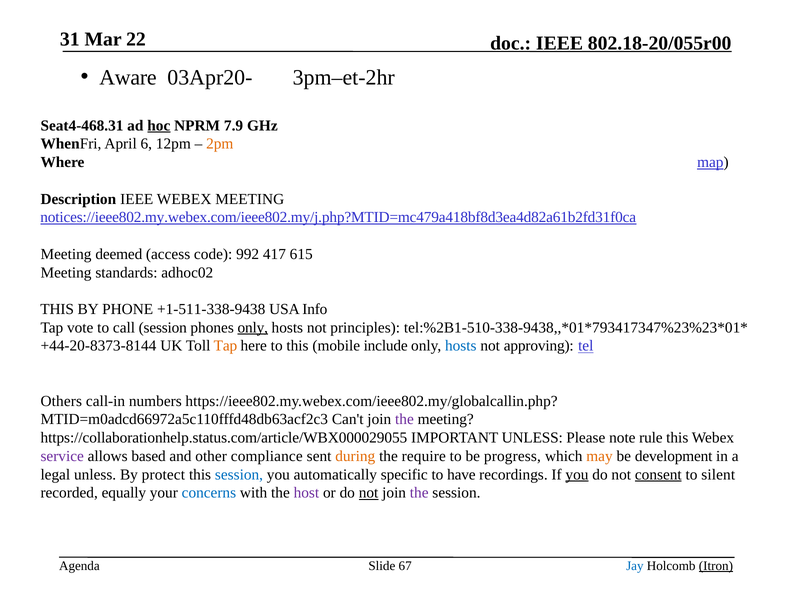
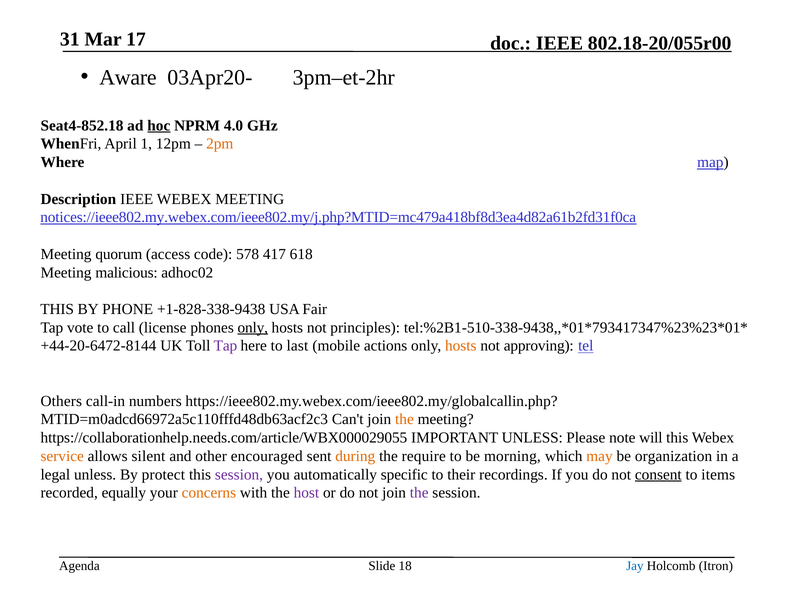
22: 22 -> 17
Seat4-468.31: Seat4-468.31 -> Seat4-852.18
7.9: 7.9 -> 4.0
6: 6 -> 1
deemed: deemed -> quorum
992: 992 -> 578
615: 615 -> 618
standards: standards -> malicious
+1-511-338-9438: +1-511-338-9438 -> +1-828-338-9438
Info: Info -> Fair
call session: session -> license
+44-20-8373-8144: +44-20-8373-8144 -> +44-20-6472-8144
Tap at (225, 346) colour: orange -> purple
to this: this -> last
include: include -> actions
hosts at (461, 346) colour: blue -> orange
the at (404, 420) colour: purple -> orange
https://collaborationhelp.status.com/article/WBX000029055: https://collaborationhelp.status.com/article/WBX000029055 -> https://collaborationhelp.needs.com/article/WBX000029055
rule: rule -> will
service colour: purple -> orange
based: based -> silent
compliance: compliance -> encouraged
progress: progress -> morning
development: development -> organization
session at (239, 475) colour: blue -> purple
have: have -> their
you at (577, 475) underline: present -> none
silent: silent -> items
concerns colour: blue -> orange
not at (369, 493) underline: present -> none
67: 67 -> 18
Itron underline: present -> none
